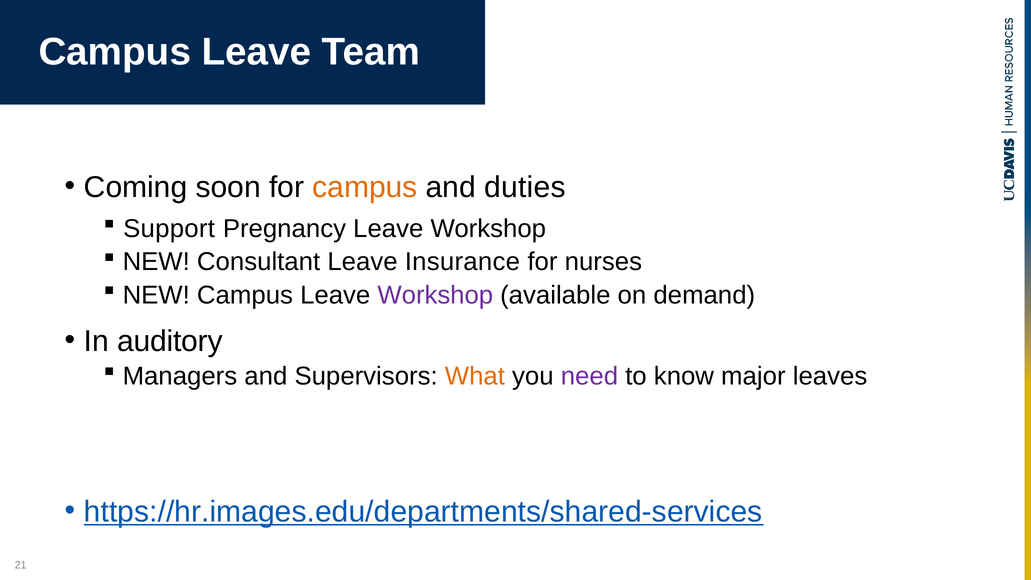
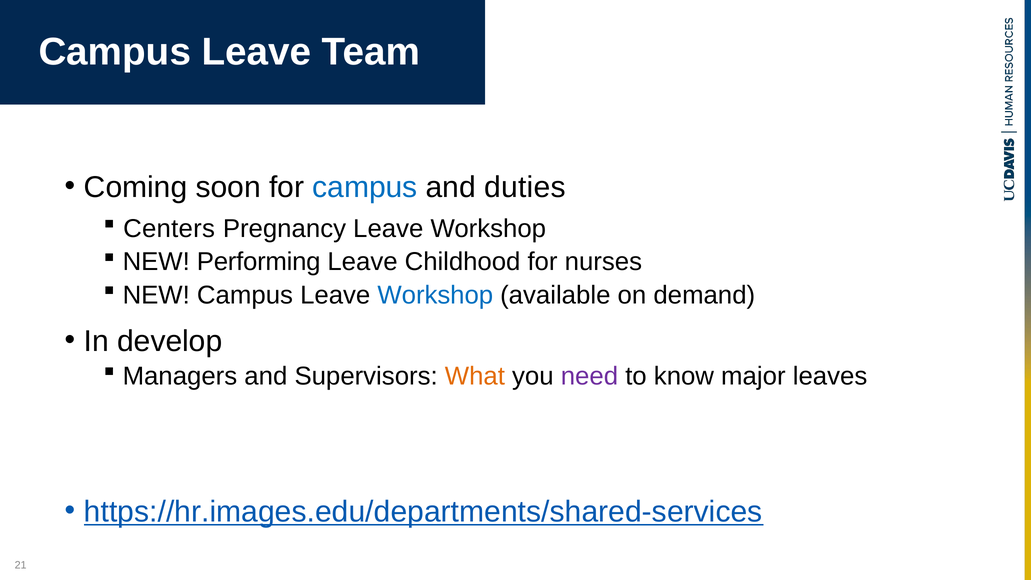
campus at (365, 187) colour: orange -> blue
Support: Support -> Centers
Consultant: Consultant -> Performing
Insurance: Insurance -> Childhood
Workshop at (435, 295) colour: purple -> blue
auditory: auditory -> develop
